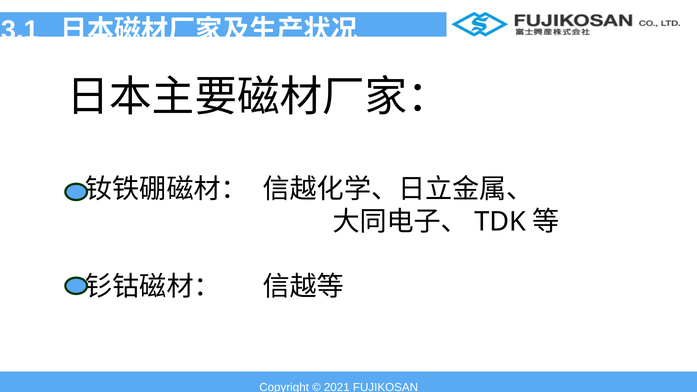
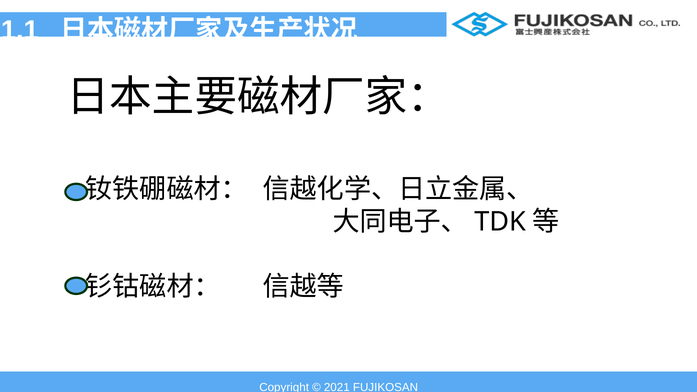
3.1: 3.1 -> 1.1
